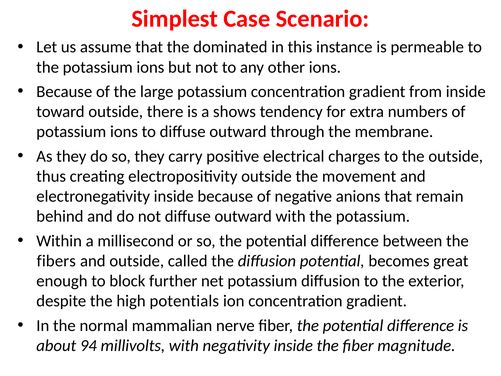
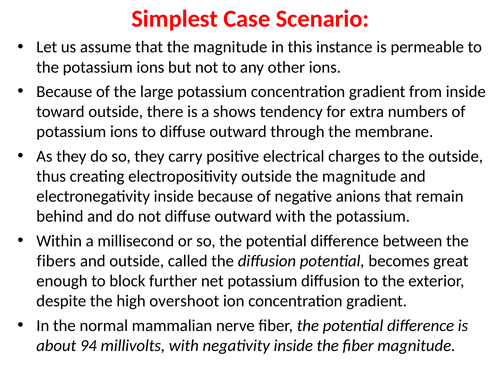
that the dominated: dominated -> magnitude
outside the movement: movement -> magnitude
potentials: potentials -> overshoot
